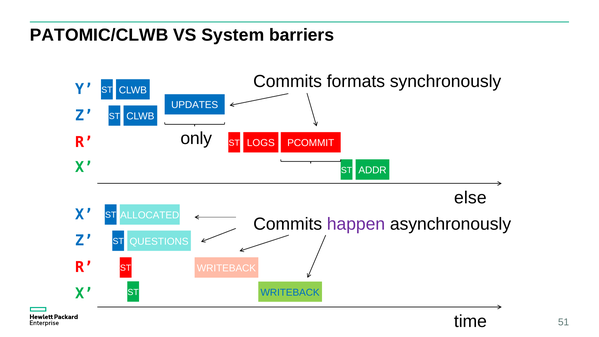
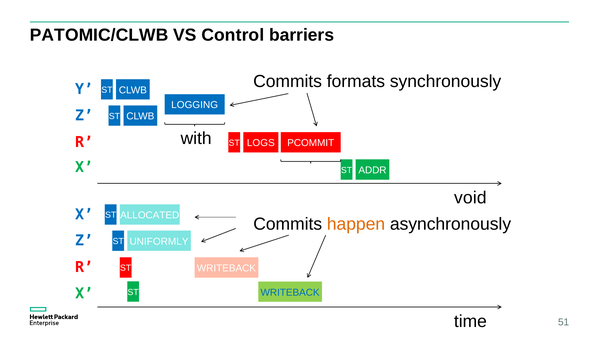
System: System -> Control
UPDATES: UPDATES -> LOGGING
only: only -> with
else: else -> void
happen colour: purple -> orange
QUESTIONS: QUESTIONS -> UNIFORMLY
